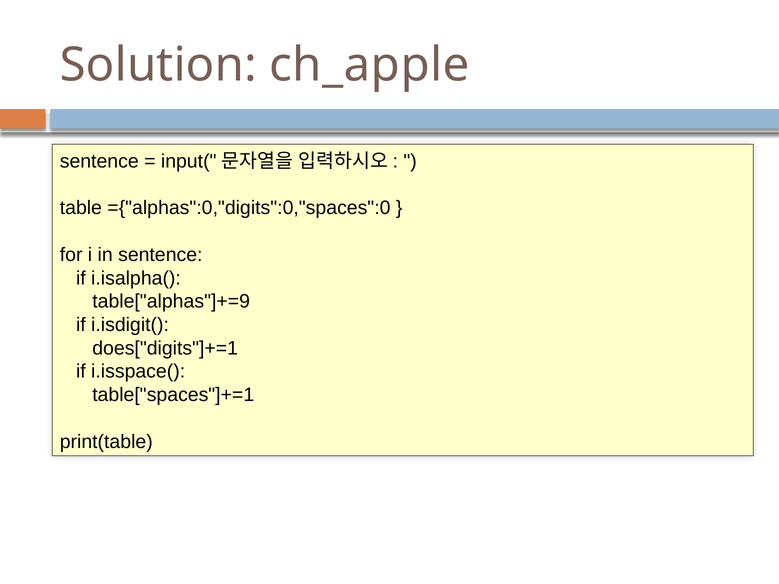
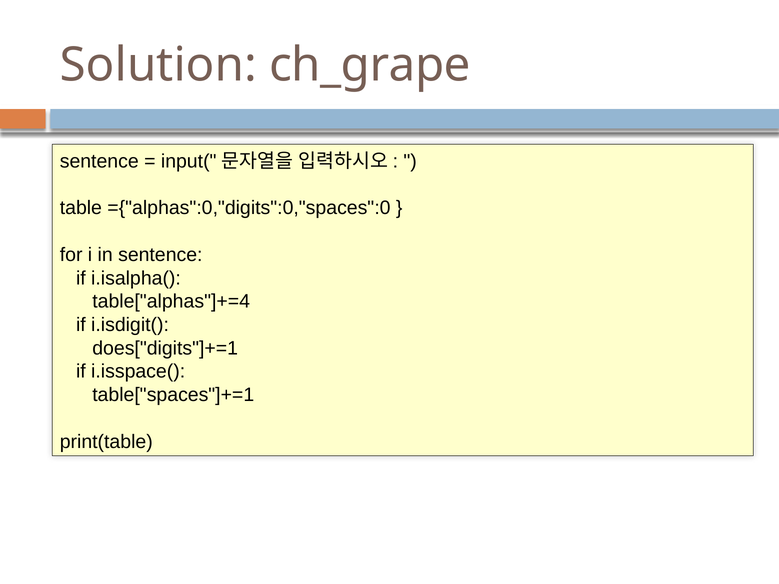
ch_apple: ch_apple -> ch_grape
table["alphas"]+=9: table["alphas"]+=9 -> table["alphas"]+=4
